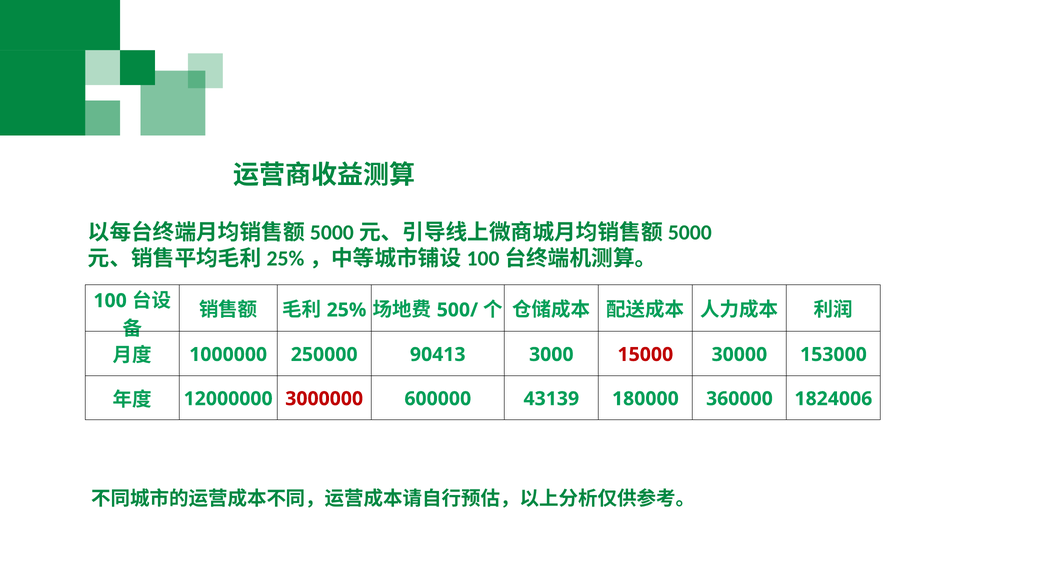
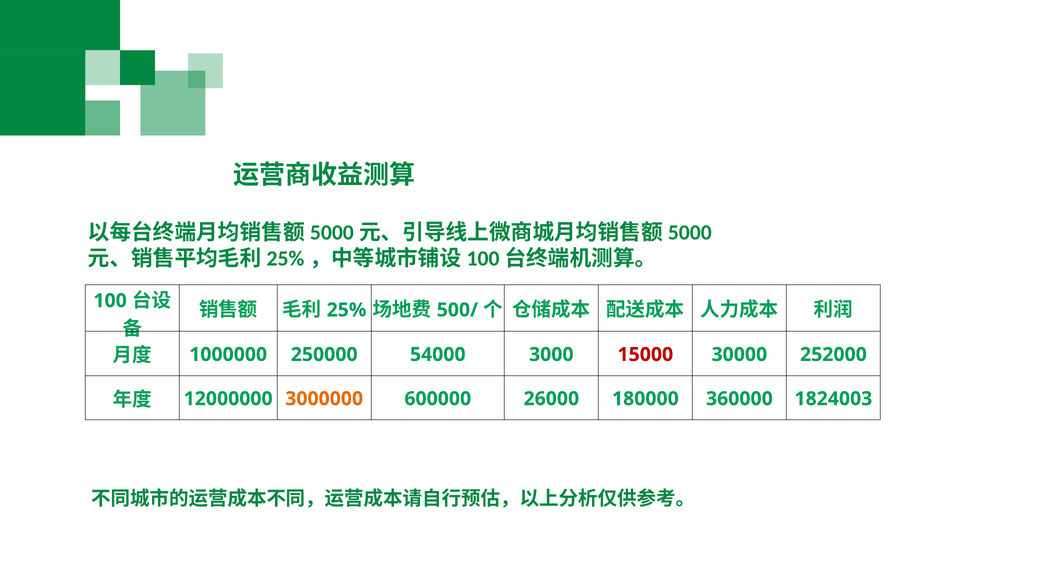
90413: 90413 -> 54000
153000: 153000 -> 252000
3000000 colour: red -> orange
43139: 43139 -> 26000
1824006: 1824006 -> 1824003
